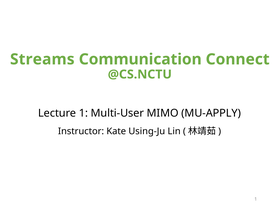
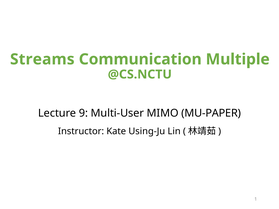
Connect: Connect -> Multiple
Lecture 1: 1 -> 9
MU-APPLY: MU-APPLY -> MU-PAPER
